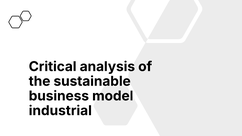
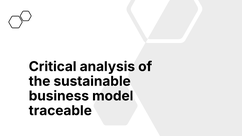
industrial: industrial -> traceable
